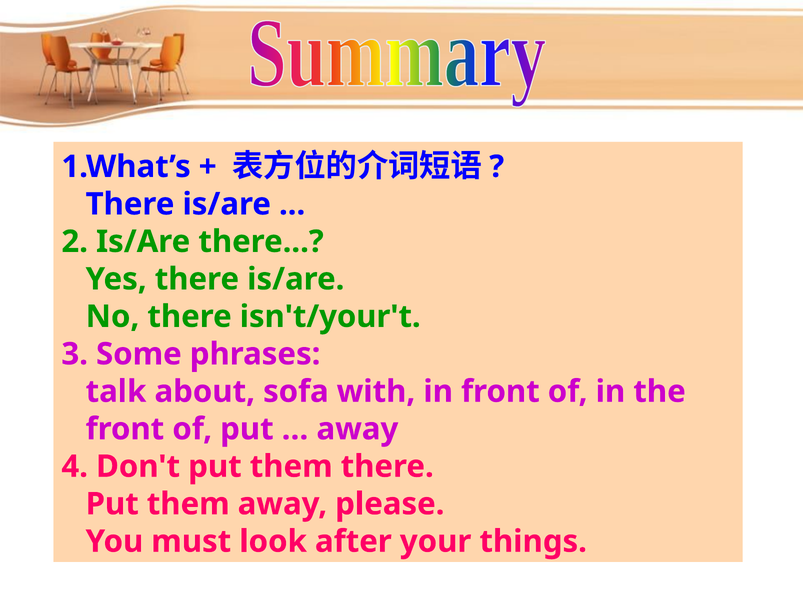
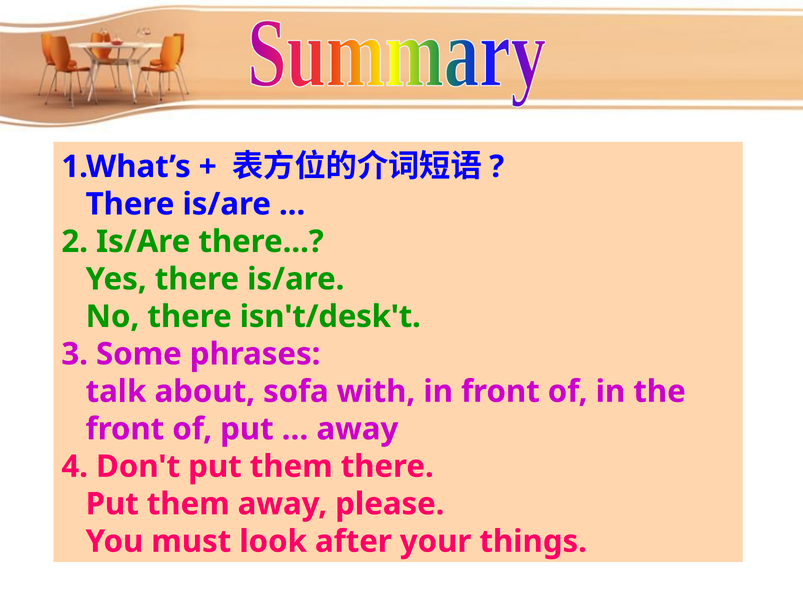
isn't/your't: isn't/your't -> isn't/desk't
